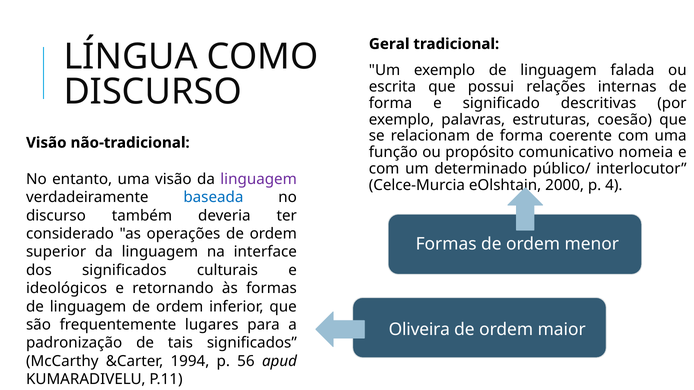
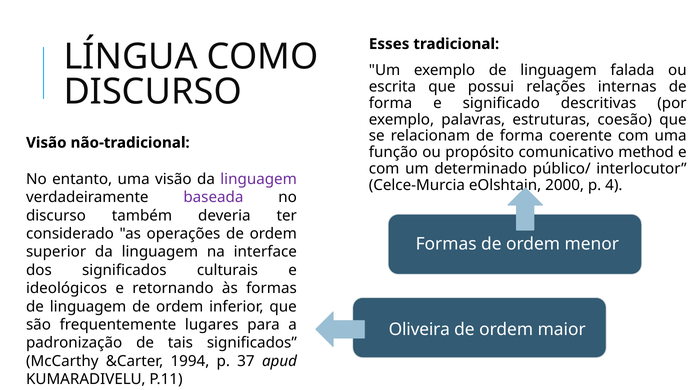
Geral: Geral -> Esses
nomeia: nomeia -> method
baseada colour: blue -> purple
56: 56 -> 37
